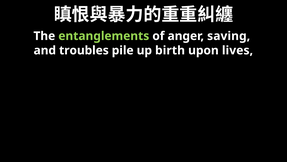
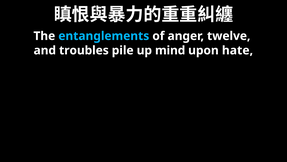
entanglements colour: light green -> light blue
saving: saving -> twelve
birth: birth -> mind
lives: lives -> hate
